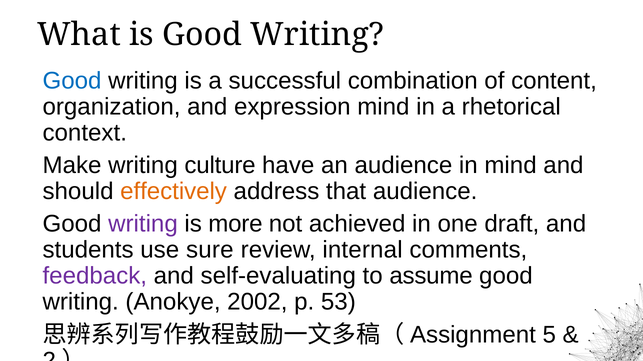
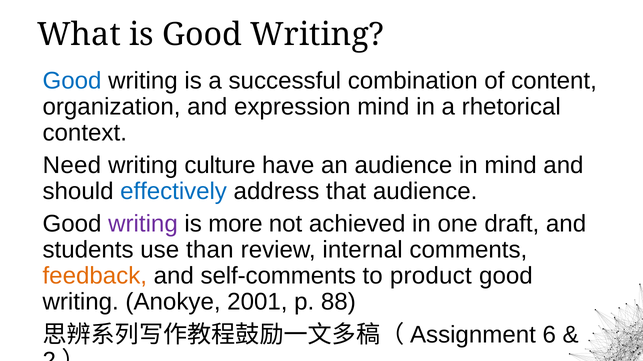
Make: Make -> Need
effectively colour: orange -> blue
sure: sure -> than
feedback colour: purple -> orange
self-evaluating: self-evaluating -> self-comments
assume: assume -> product
2002: 2002 -> 2001
53: 53 -> 88
5: 5 -> 6
